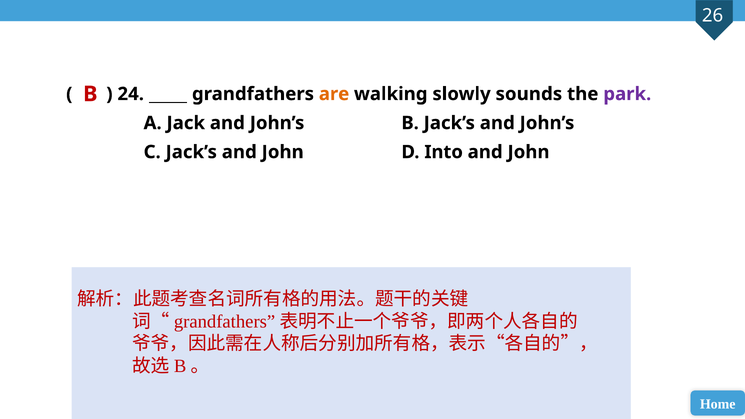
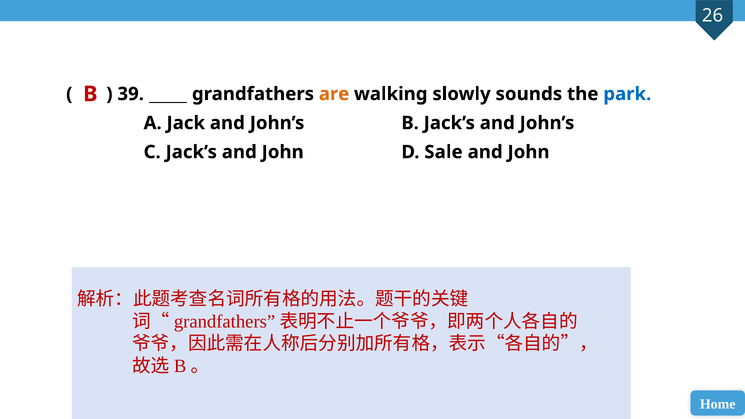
24: 24 -> 39
park colour: purple -> blue
Into: Into -> Sale
